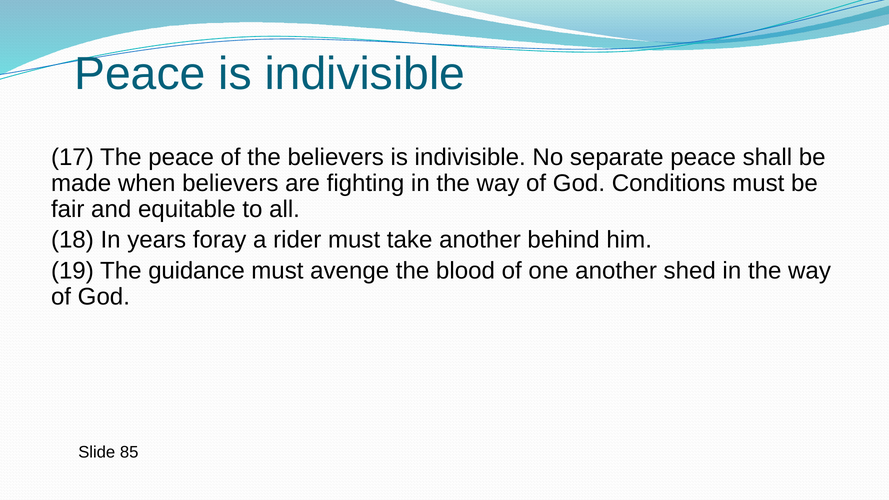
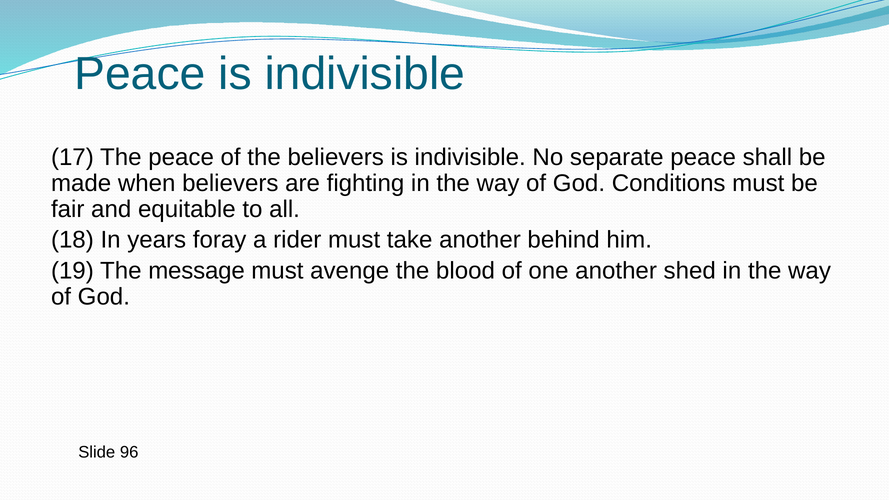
guidance: guidance -> message
85: 85 -> 96
